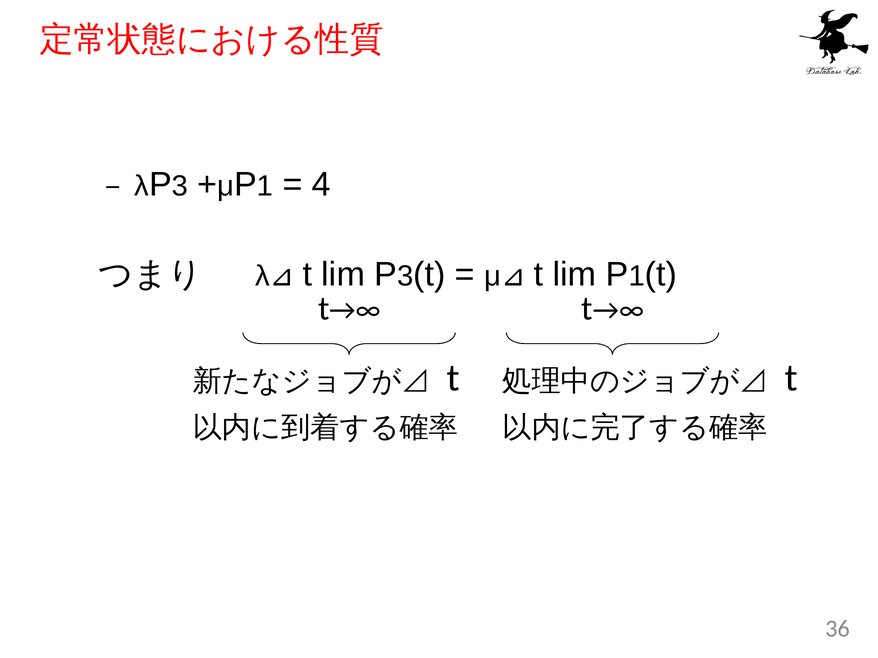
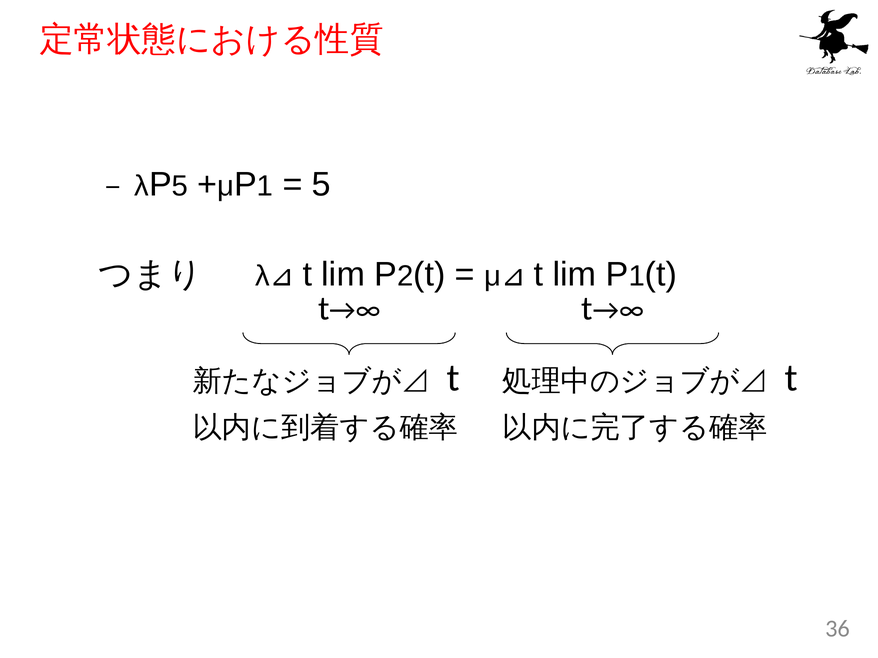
3 at (180, 186): 3 -> 5
4 at (321, 185): 4 -> 5
3 at (405, 276): 3 -> 2
